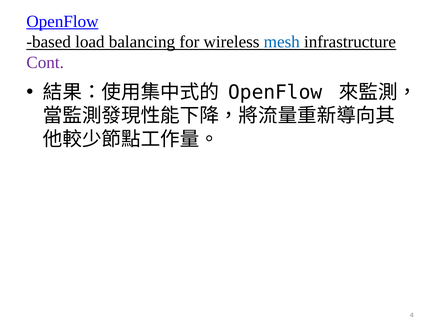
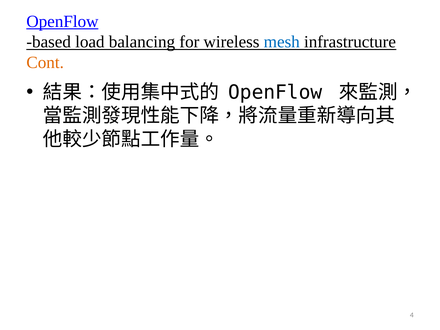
Cont colour: purple -> orange
